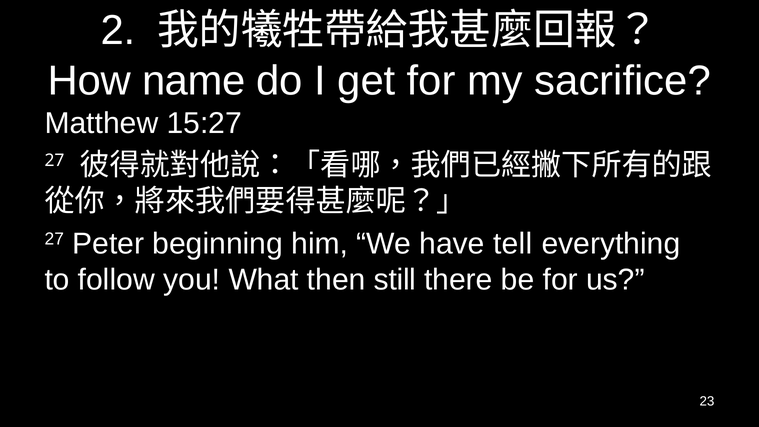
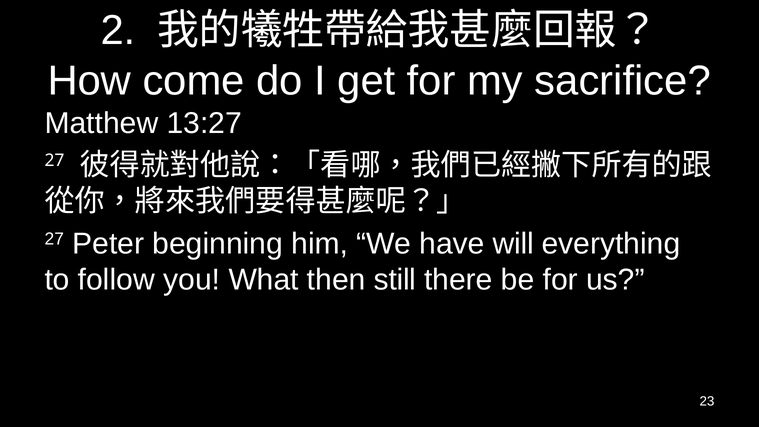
name: name -> come
15:27: 15:27 -> 13:27
tell: tell -> will
